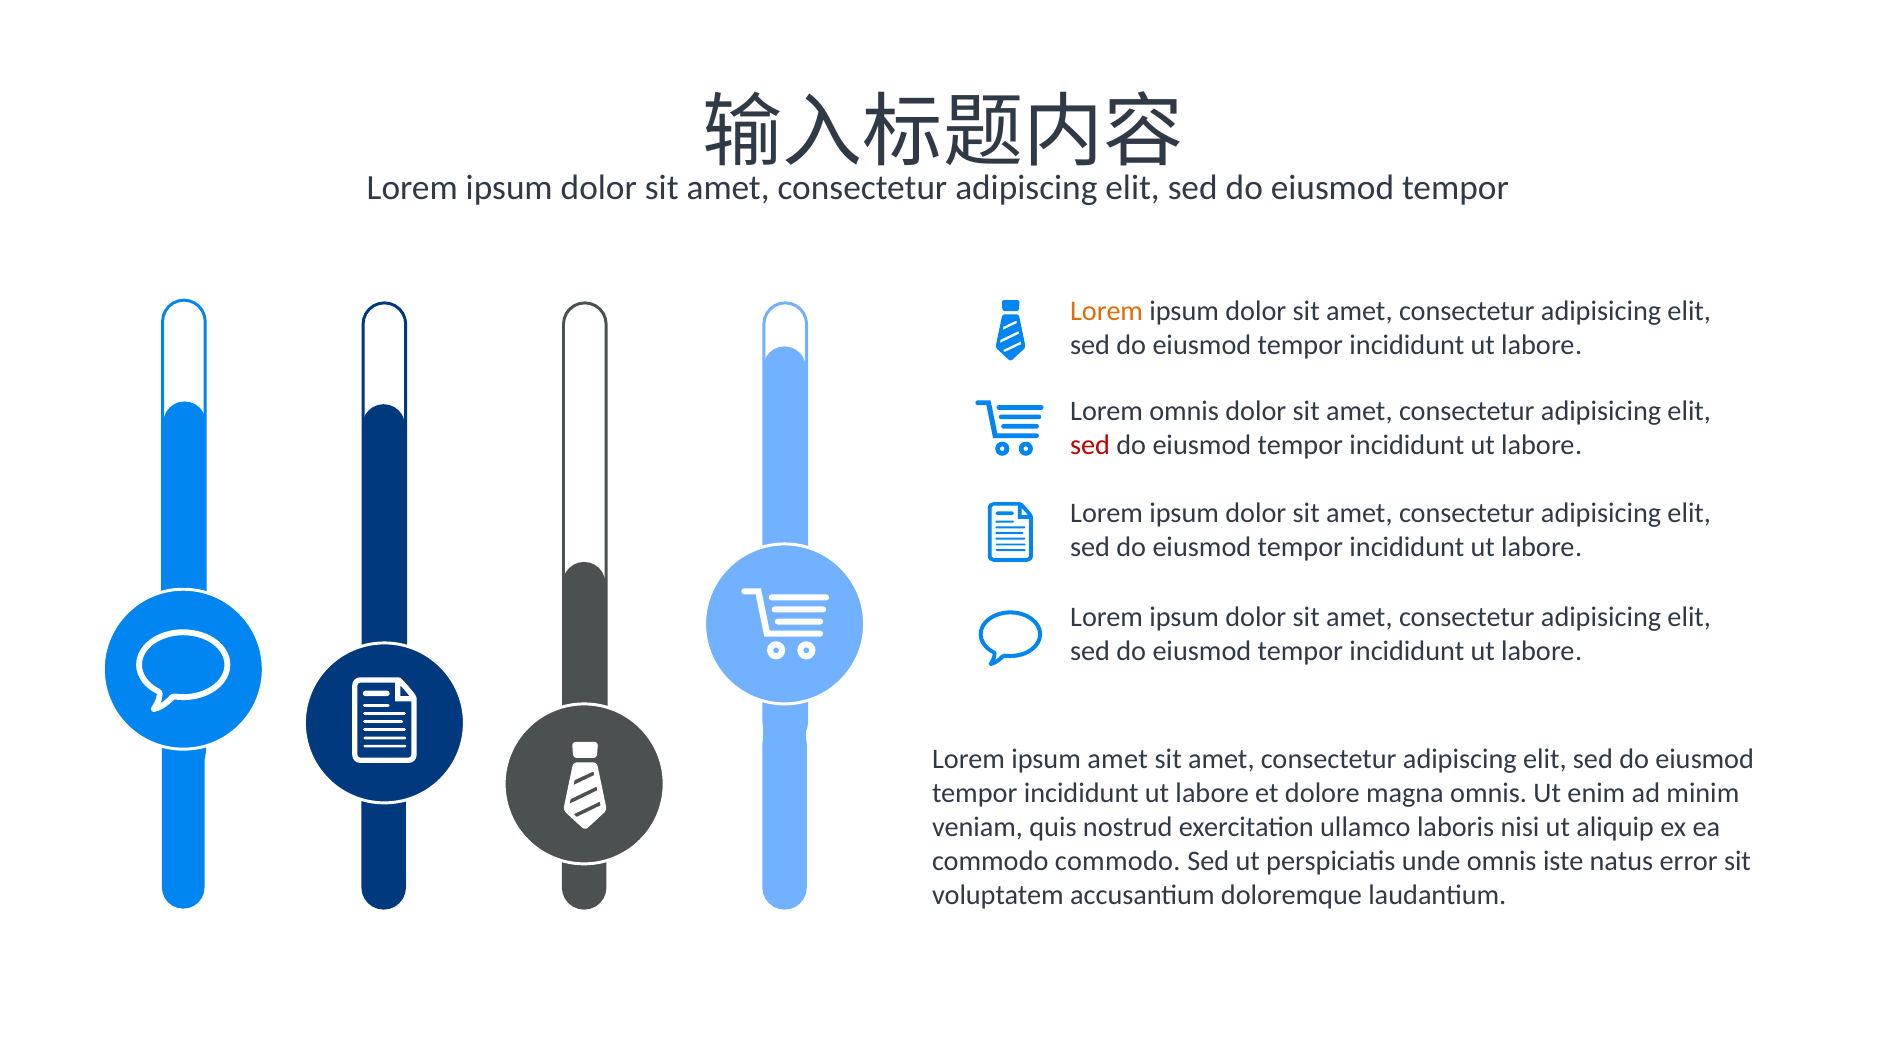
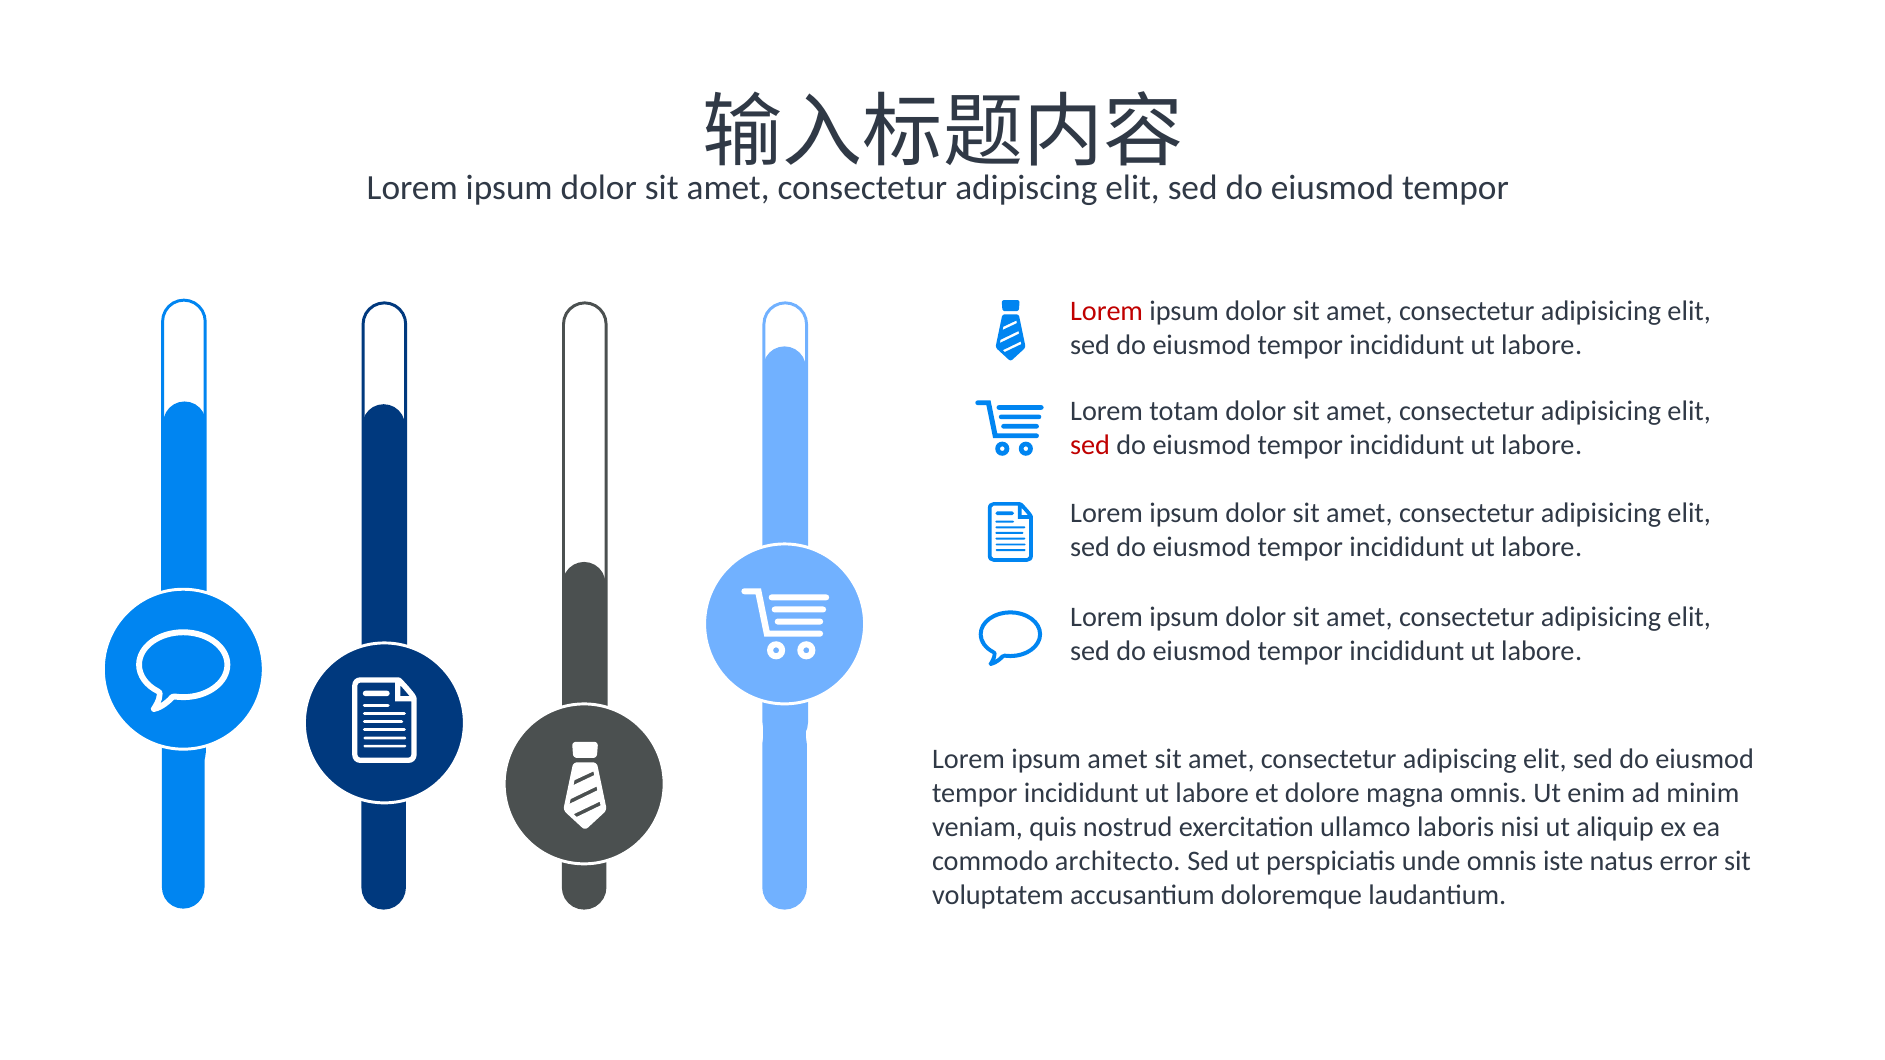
Lorem at (1107, 311) colour: orange -> red
Lorem omnis: omnis -> totam
commodo commodo: commodo -> architecto
